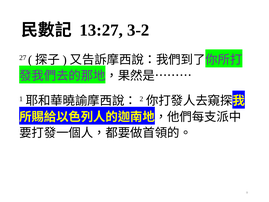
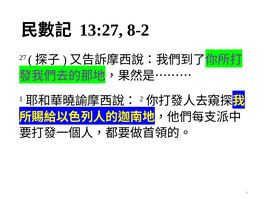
3-2: 3-2 -> 8-2
